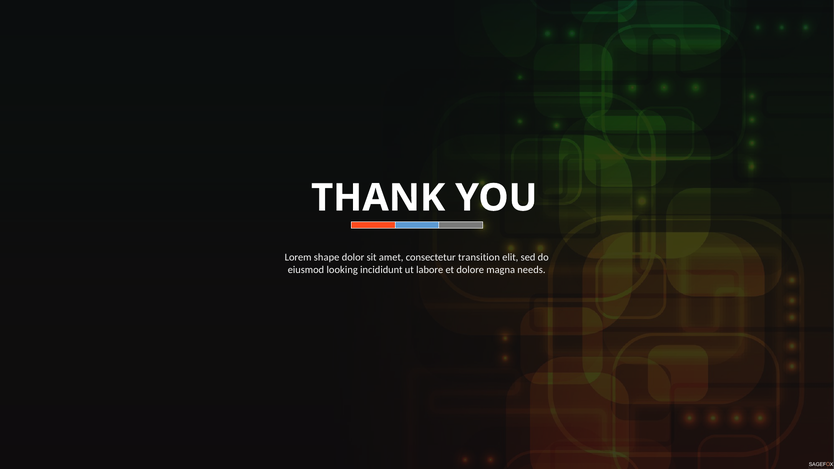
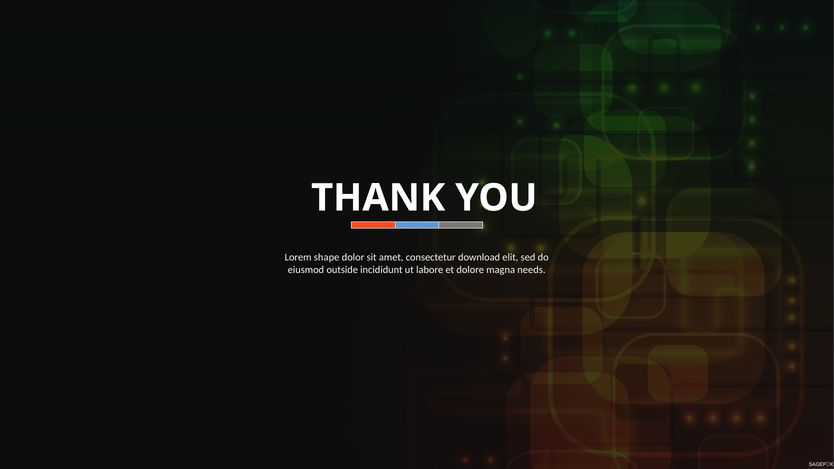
transition: transition -> download
looking: looking -> outside
